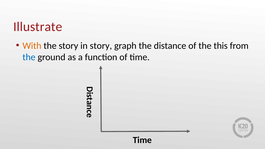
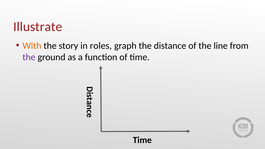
in story: story -> roles
this: this -> line
the at (29, 57) colour: blue -> purple
